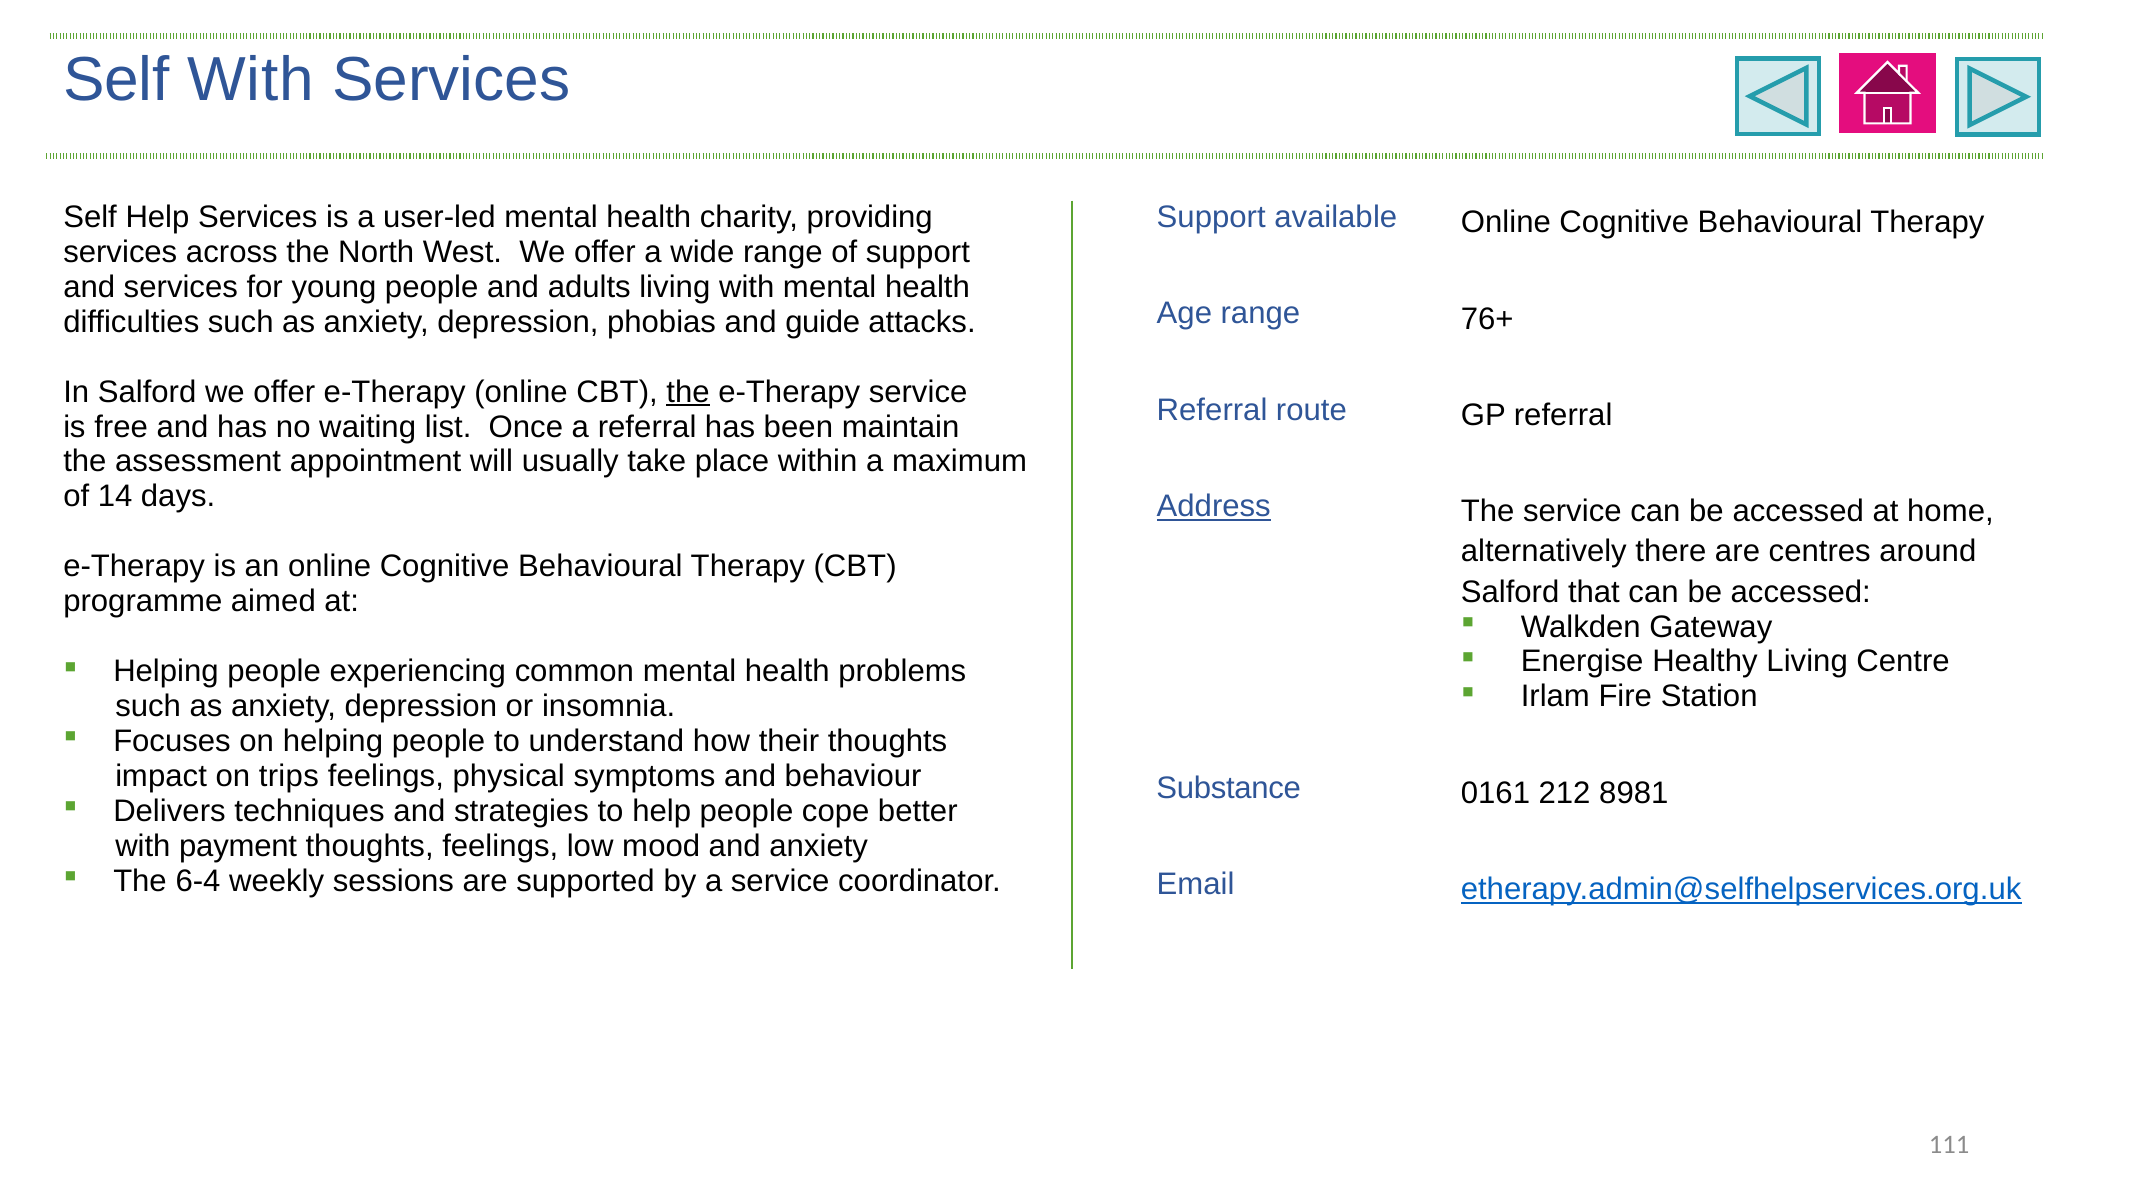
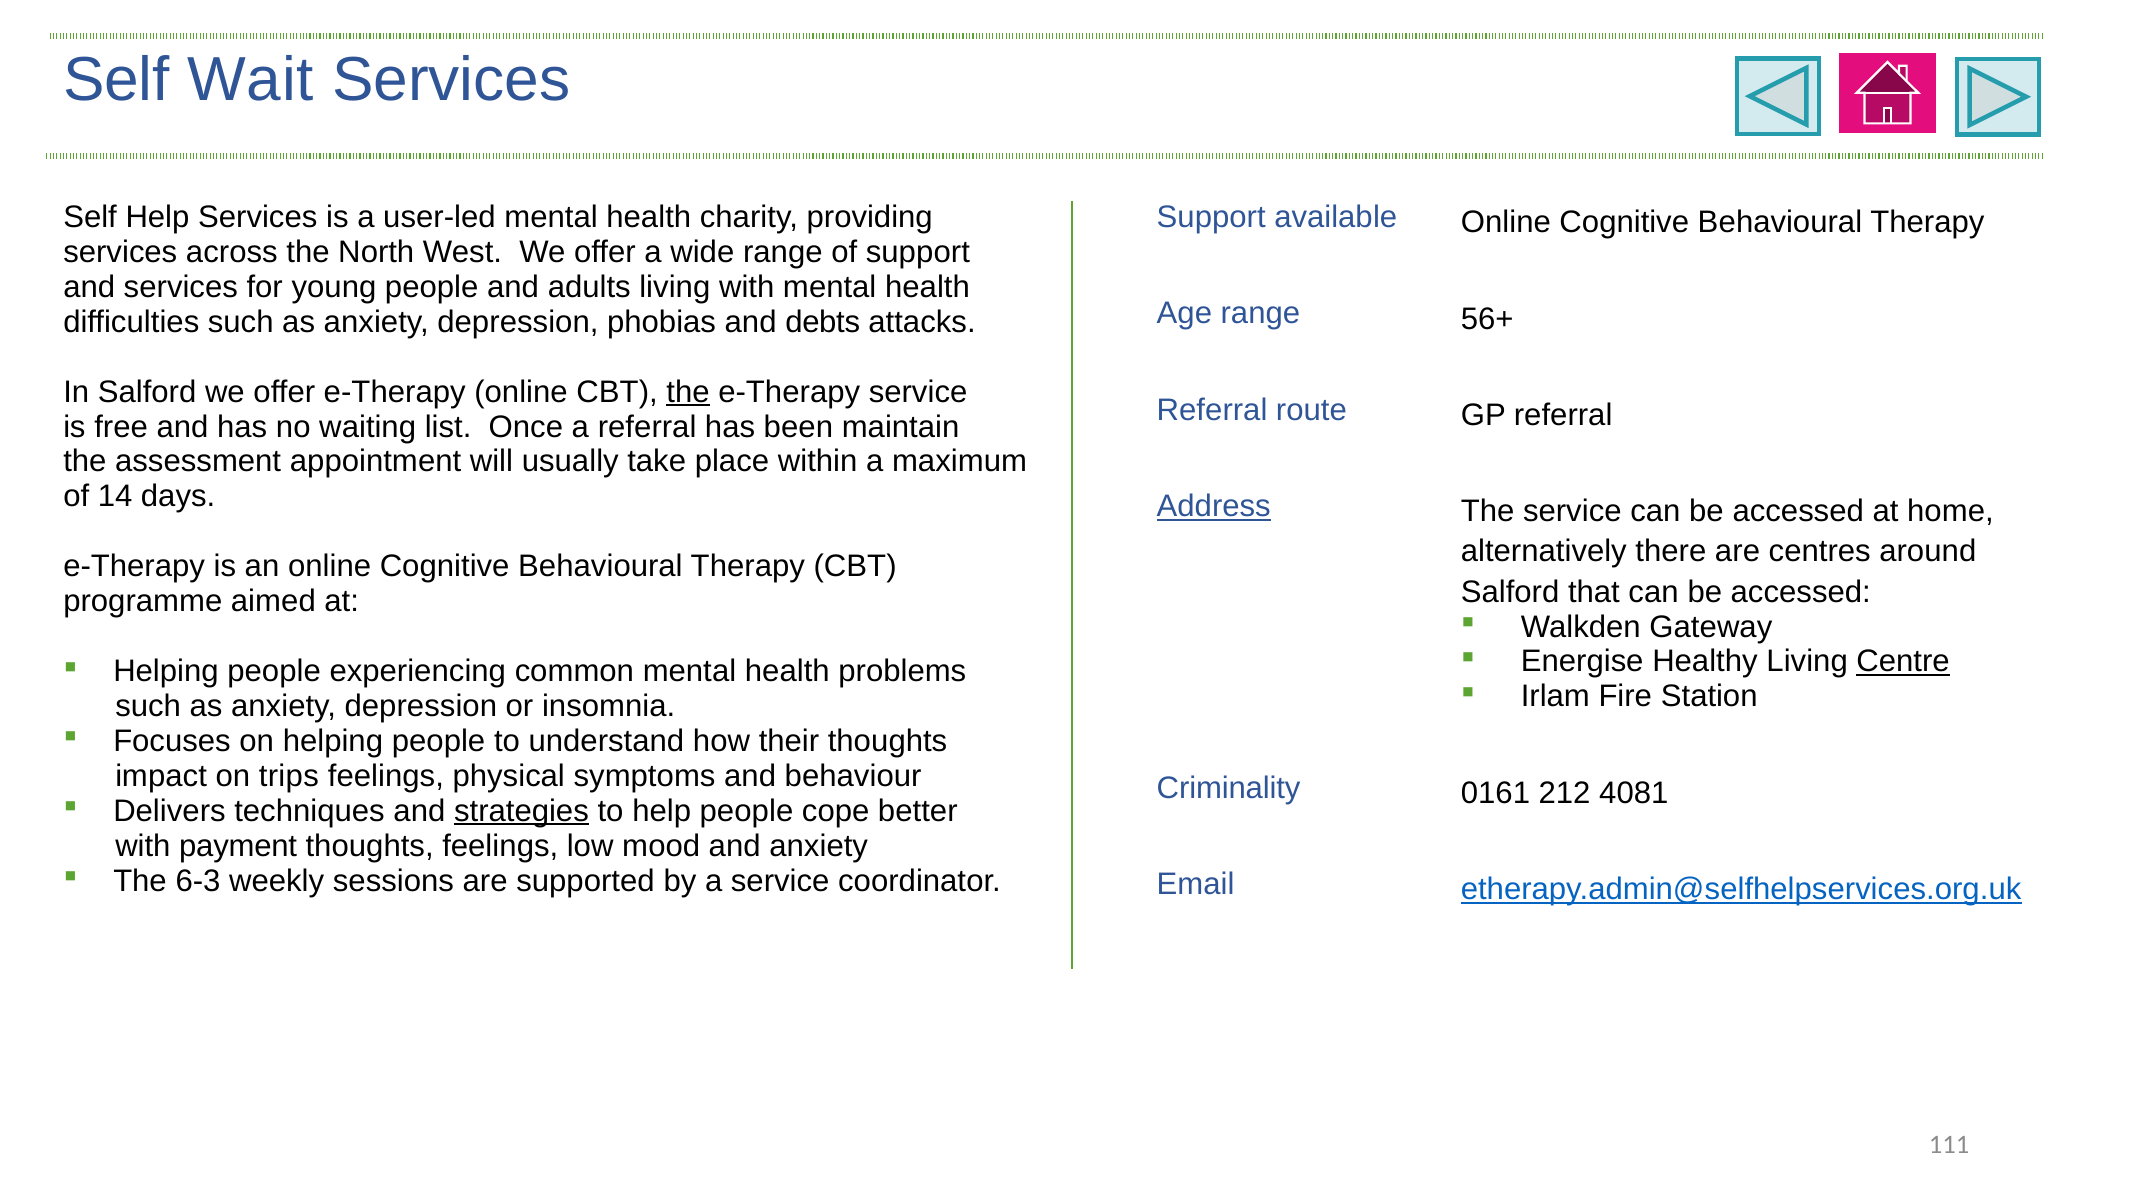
Self With: With -> Wait
76+: 76+ -> 56+
guide: guide -> debts
Centre underline: none -> present
Substance: Substance -> Criminality
8981: 8981 -> 4081
strategies underline: none -> present
6-4: 6-4 -> 6-3
